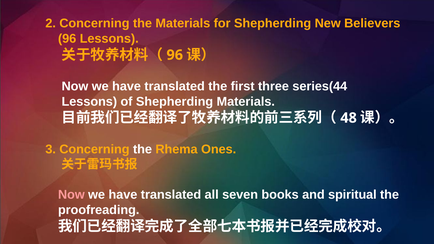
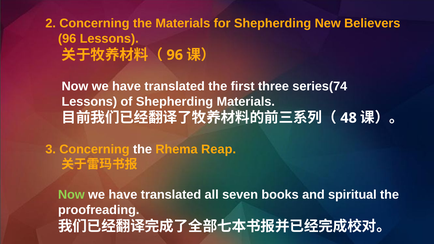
series(44: series(44 -> series(74
Ones: Ones -> Reap
Now at (71, 195) colour: pink -> light green
